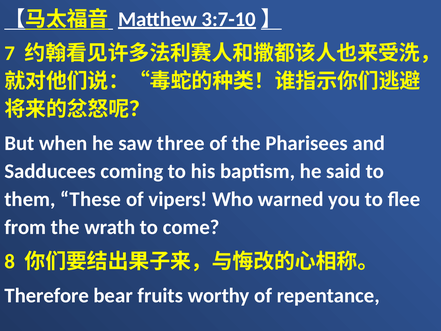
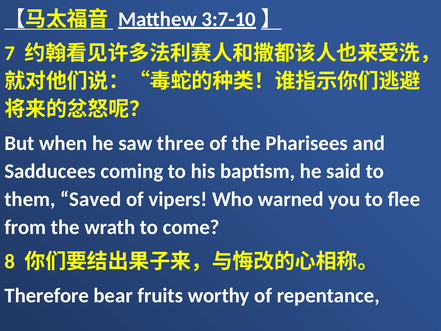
These: These -> Saved
